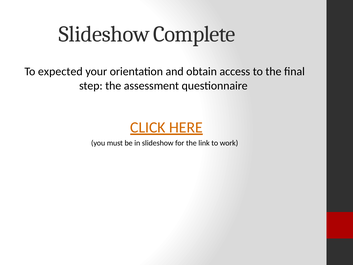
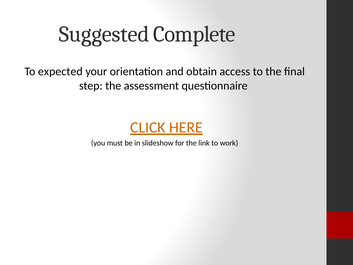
Slideshow at (104, 34): Slideshow -> Suggested
